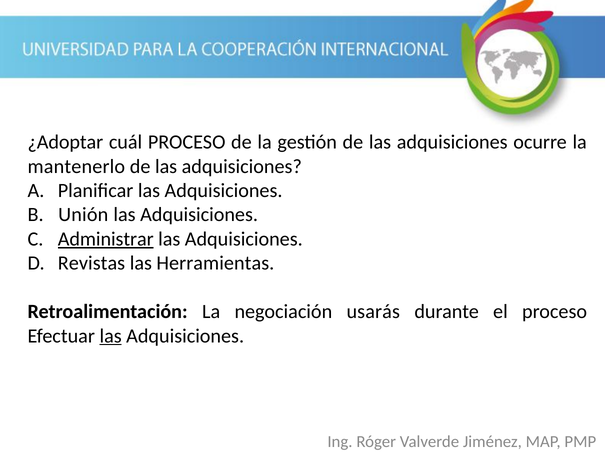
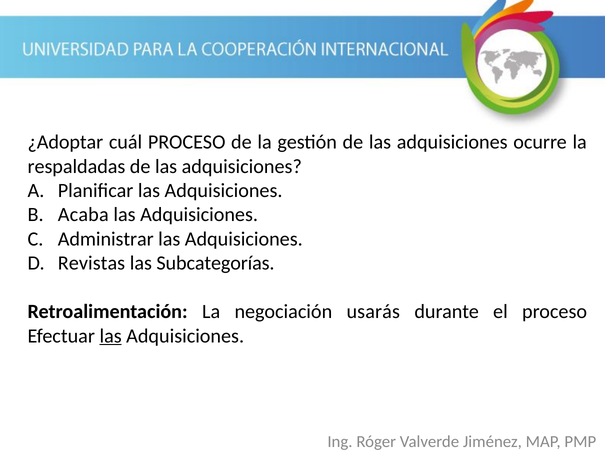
mantenerlo: mantenerlo -> respaldadas
Unión: Unión -> Acaba
Administrar underline: present -> none
Herramientas: Herramientas -> Subcategorías
